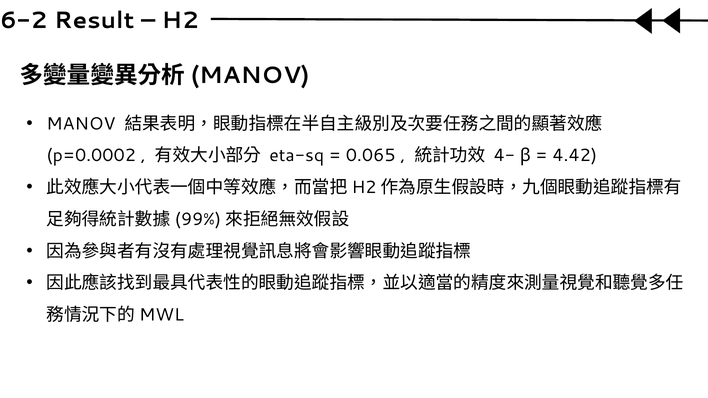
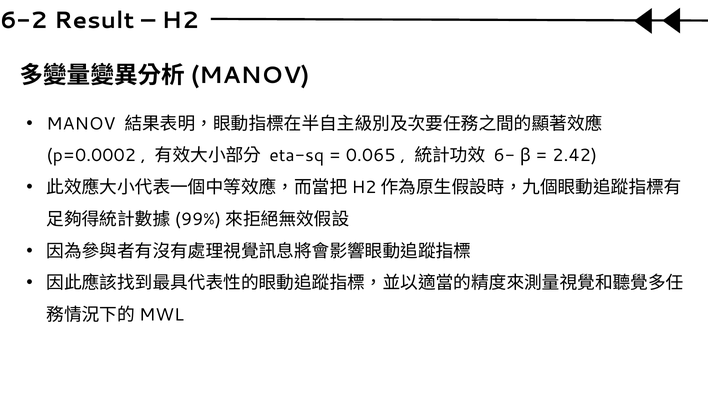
4-: 4- -> 6-
4.42: 4.42 -> 2.42
